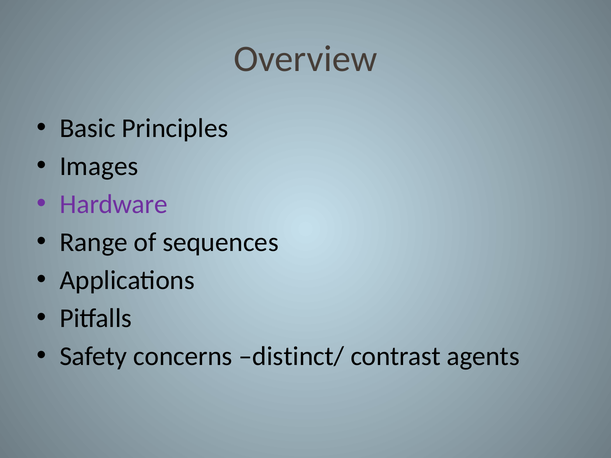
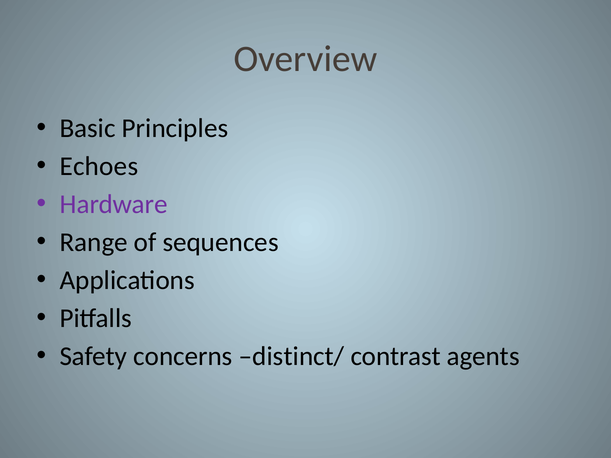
Images: Images -> Echoes
